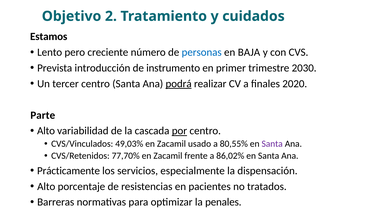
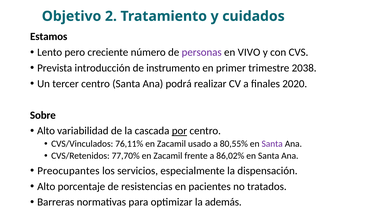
personas colour: blue -> purple
BAJA: BAJA -> VIVO
2030: 2030 -> 2038
podrá underline: present -> none
Parte: Parte -> Sobre
49,03%: 49,03% -> 76,11%
Prácticamente: Prácticamente -> Preocupantes
penales: penales -> además
